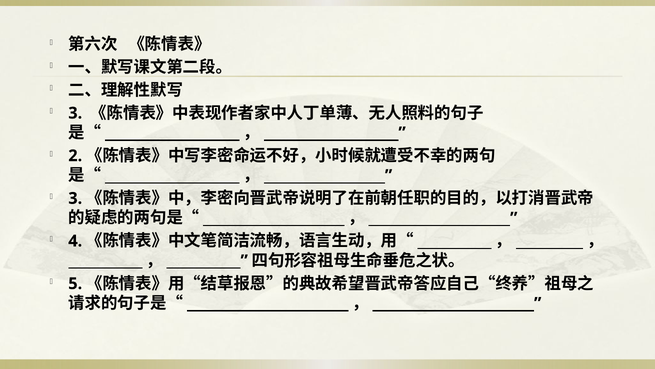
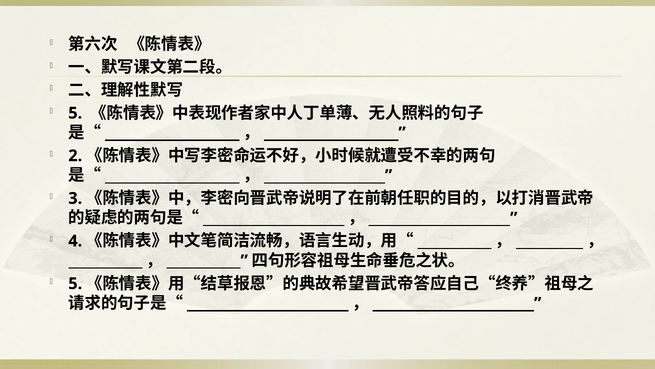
3 at (75, 113): 3 -> 5
